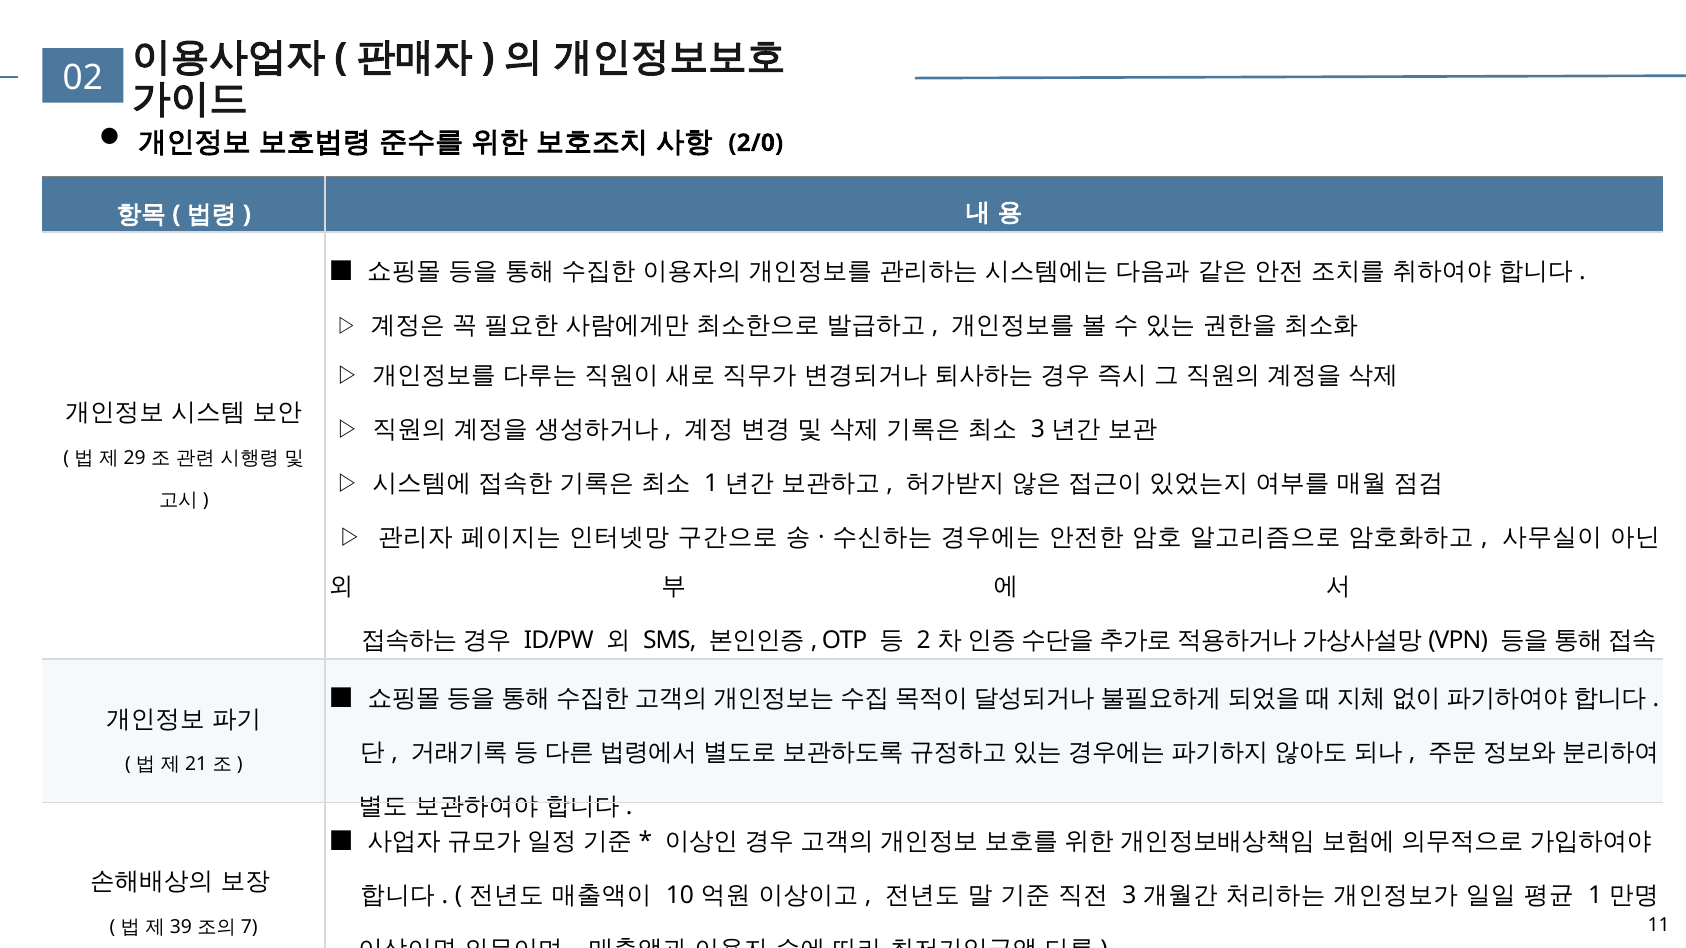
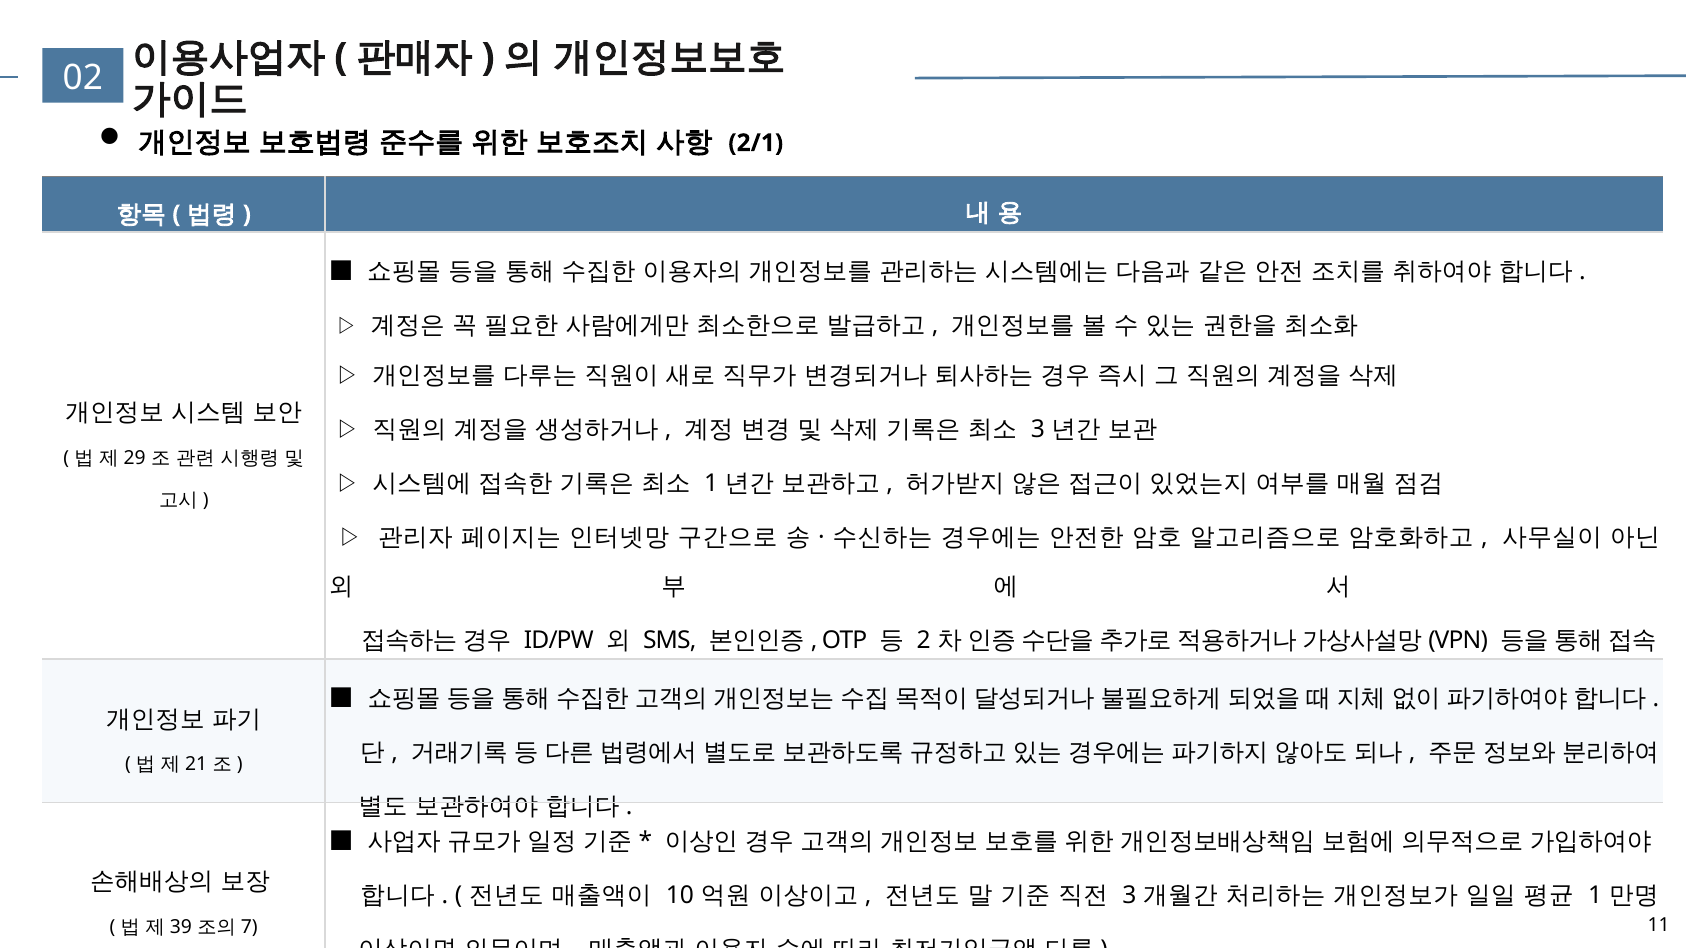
2/0: 2/0 -> 2/1
